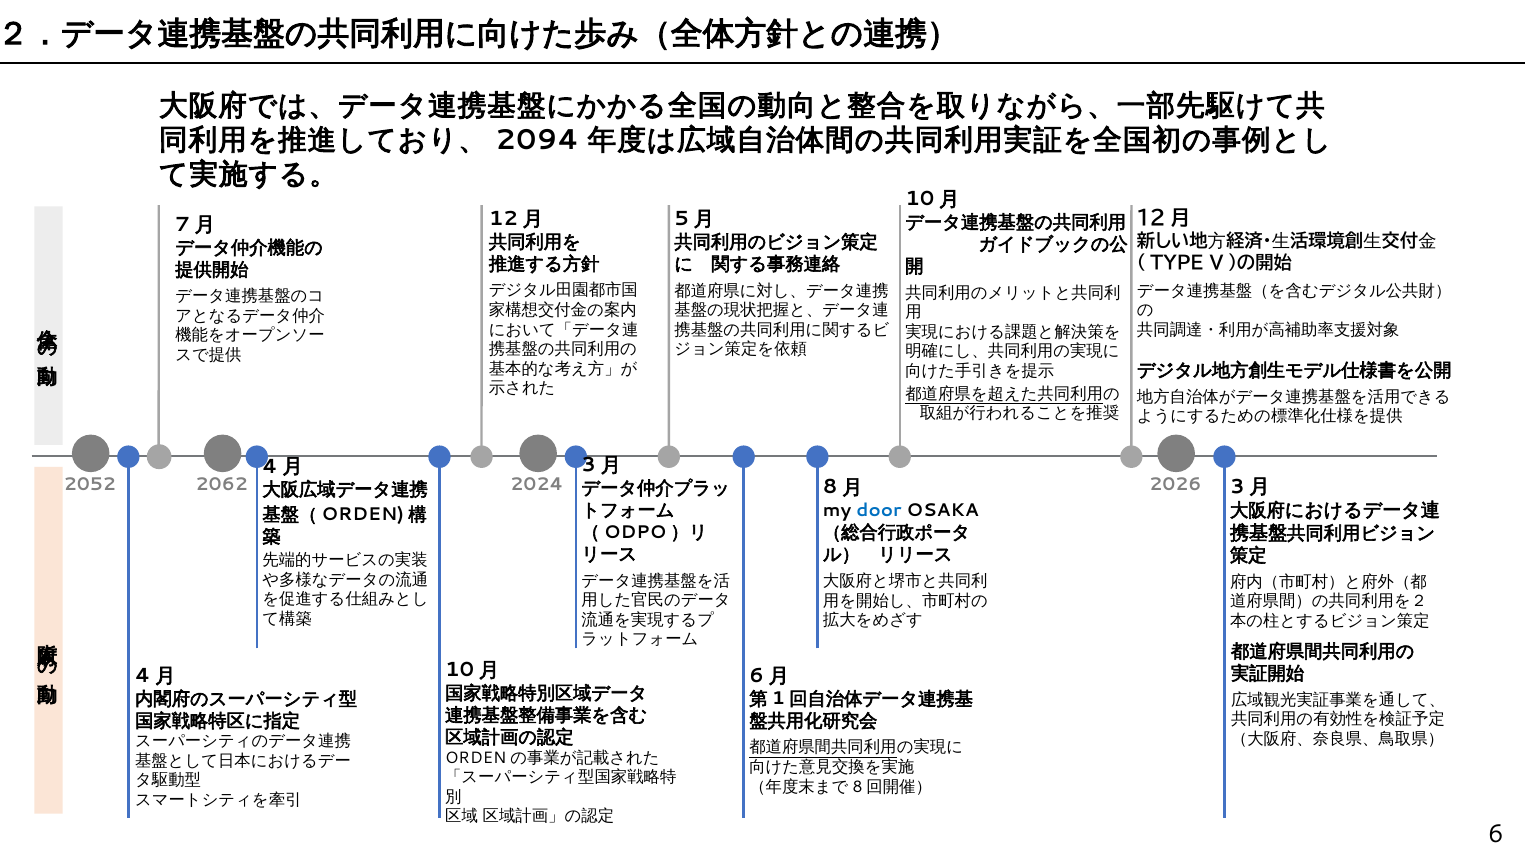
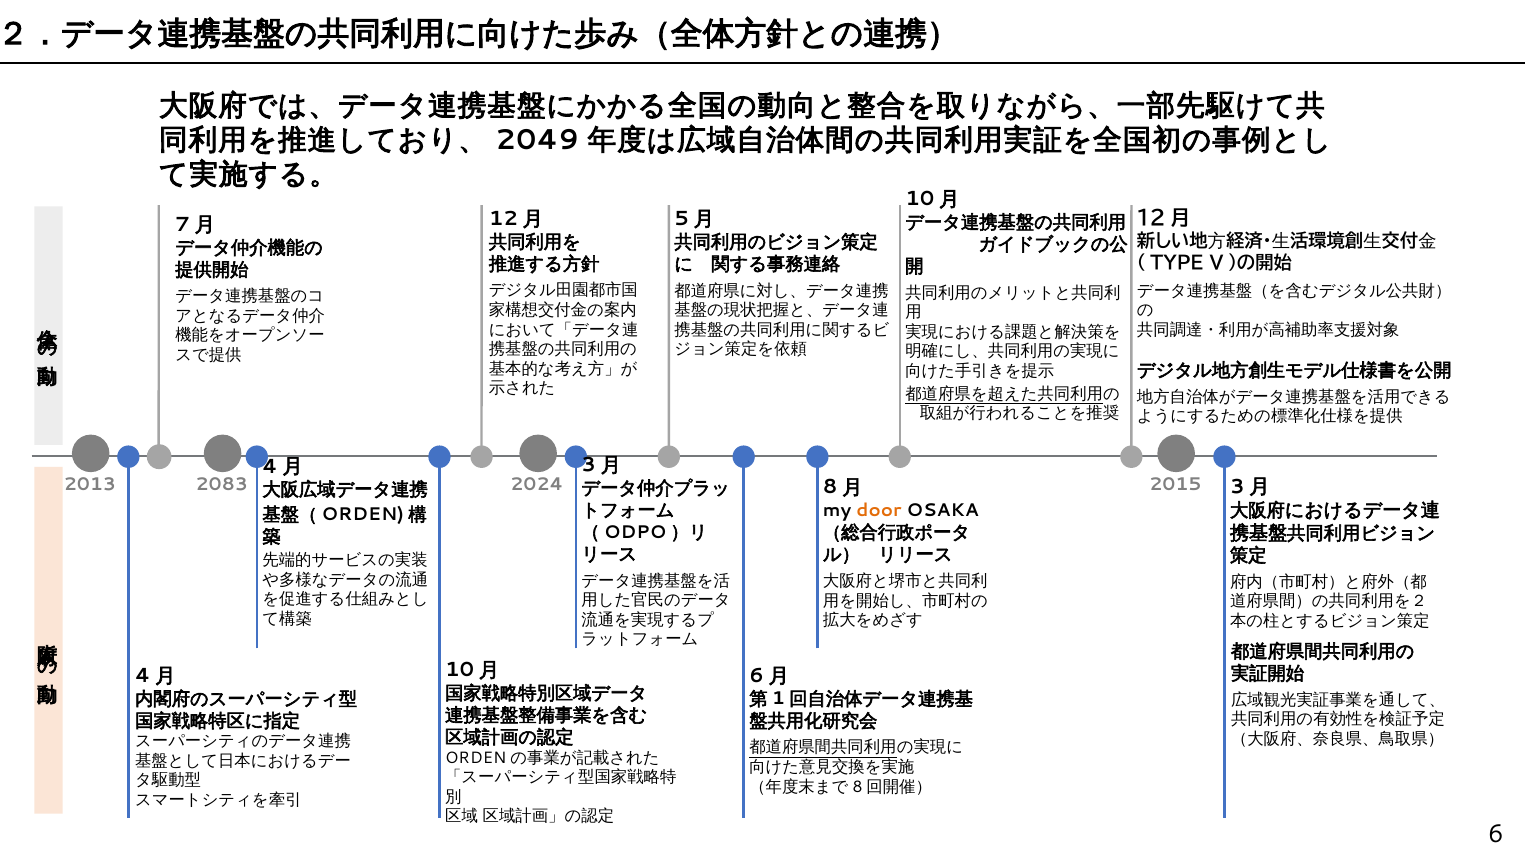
2094: 2094 -> 2049
2052: 2052 -> 2013
2062: 2062 -> 2083
2026: 2026 -> 2015
door colour: blue -> orange
